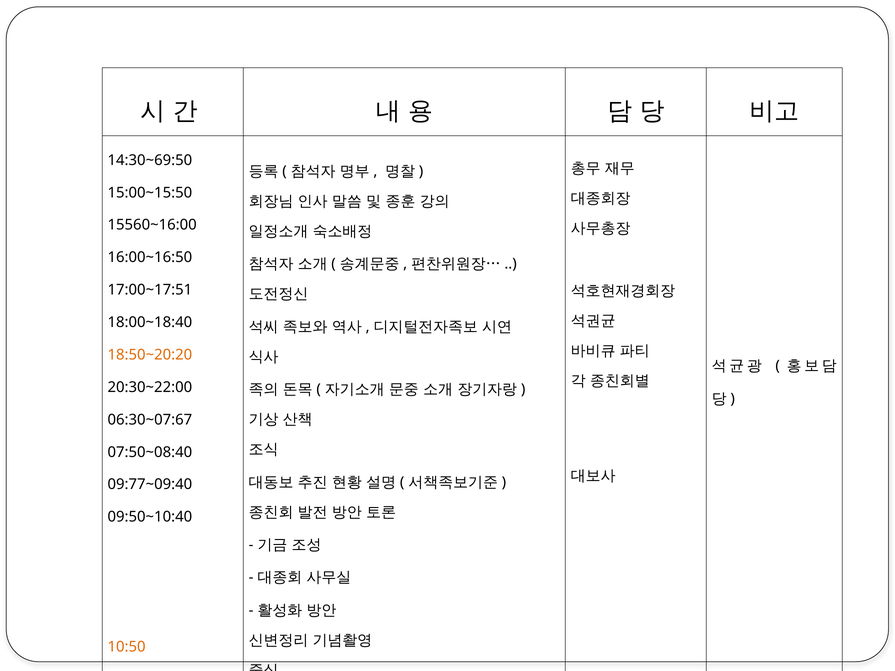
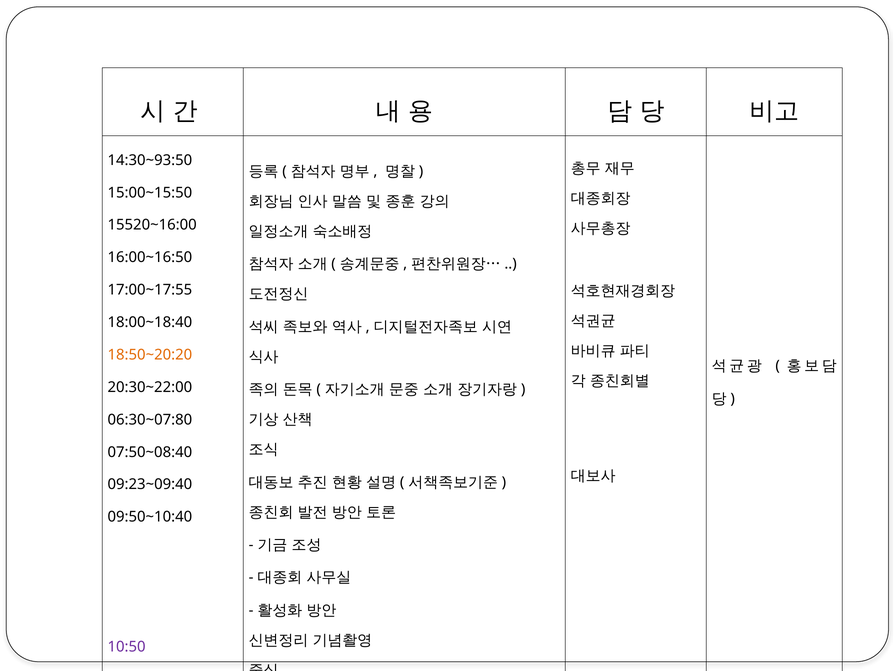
14:30~69:50: 14:30~69:50 -> 14:30~93:50
15560~16:00: 15560~16:00 -> 15520~16:00
17:00~17:51: 17:00~17:51 -> 17:00~17:55
06:30~07:67: 06:30~07:67 -> 06:30~07:80
09:77~09:40: 09:77~09:40 -> 09:23~09:40
10:50 colour: orange -> purple
